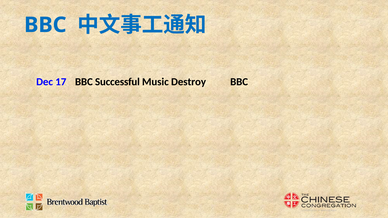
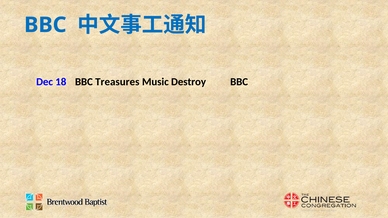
17: 17 -> 18
Successful: Successful -> Treasures
